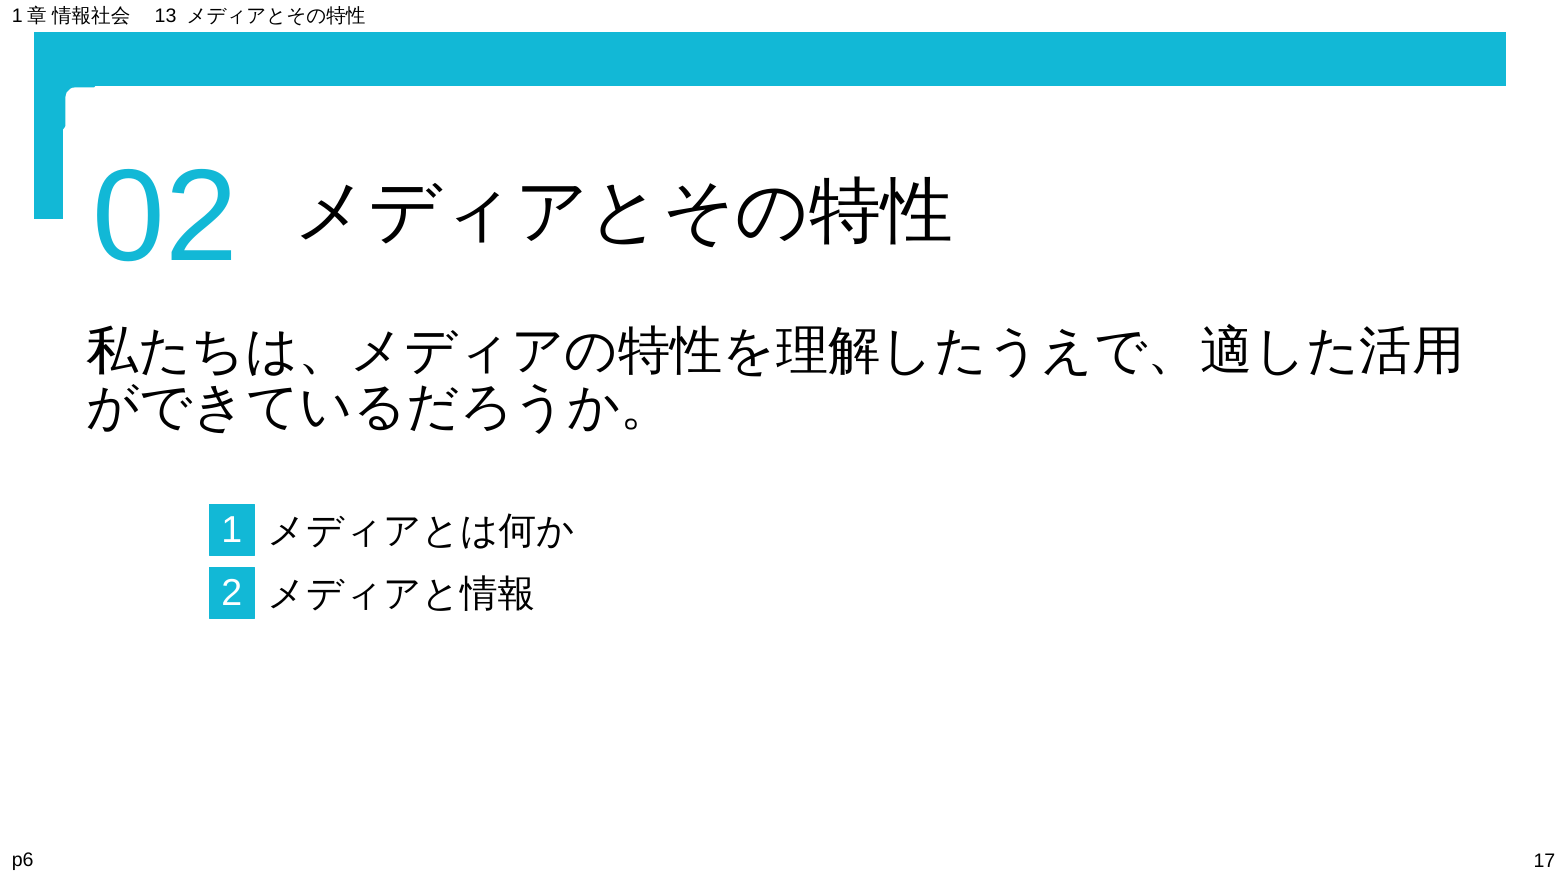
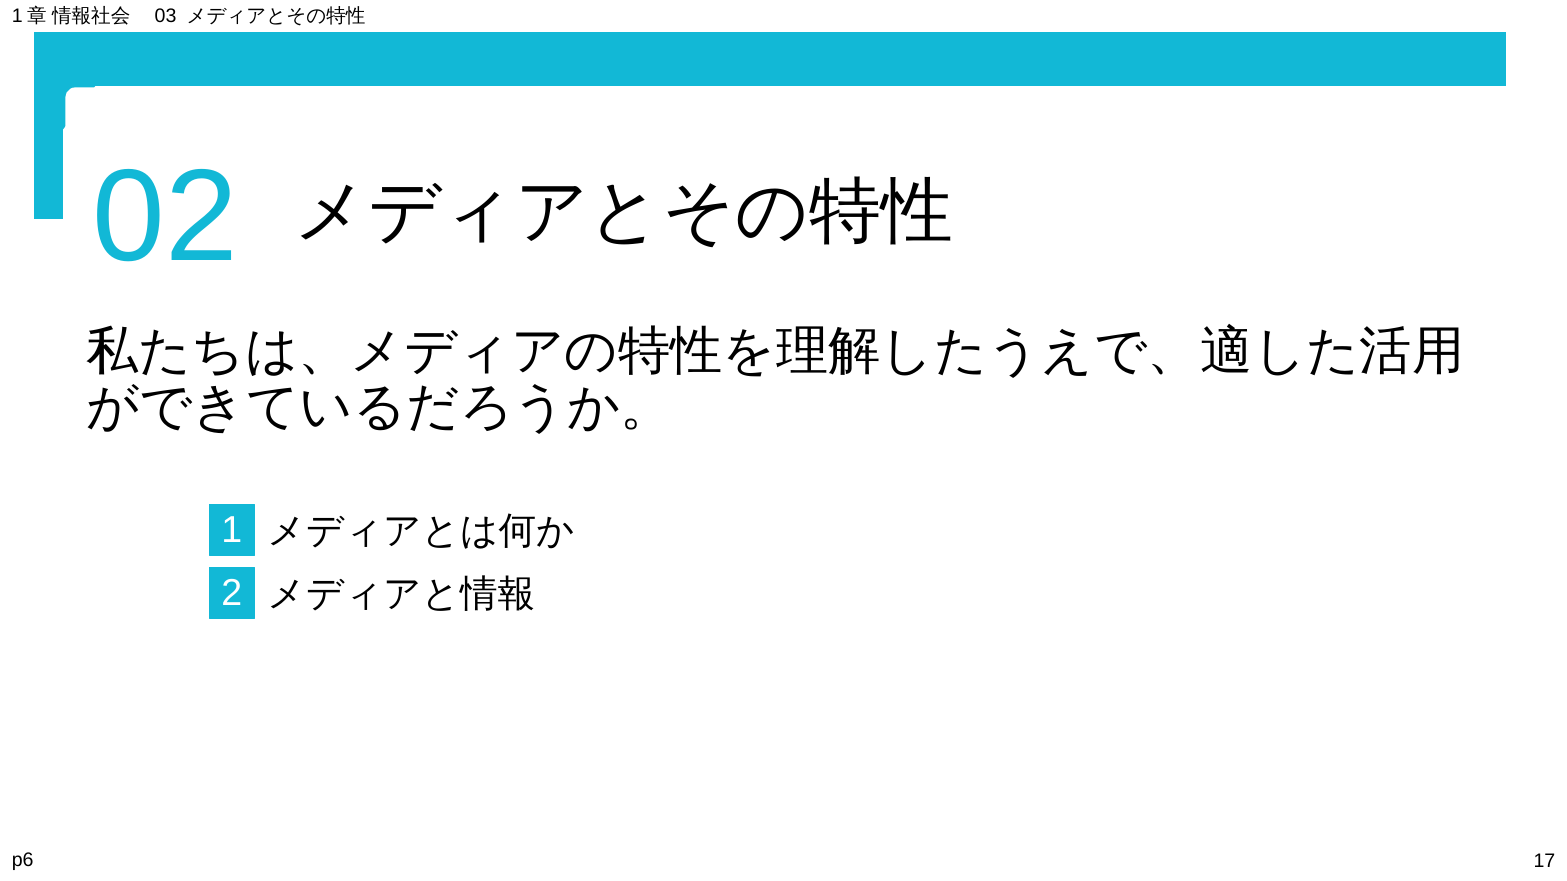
13: 13 -> 03
